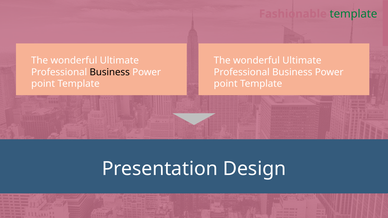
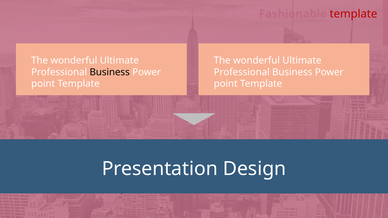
template at (353, 14) colour: green -> red
